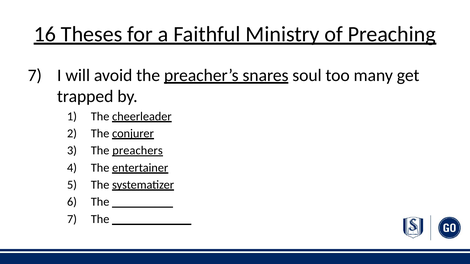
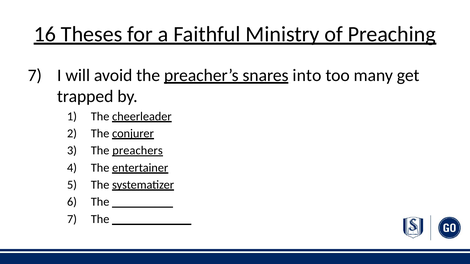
soul: soul -> into
